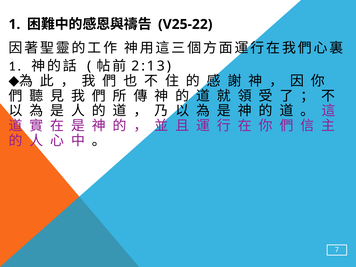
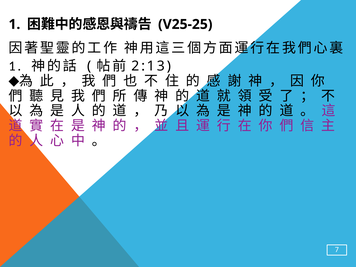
V25-22: V25-22 -> V25-25
